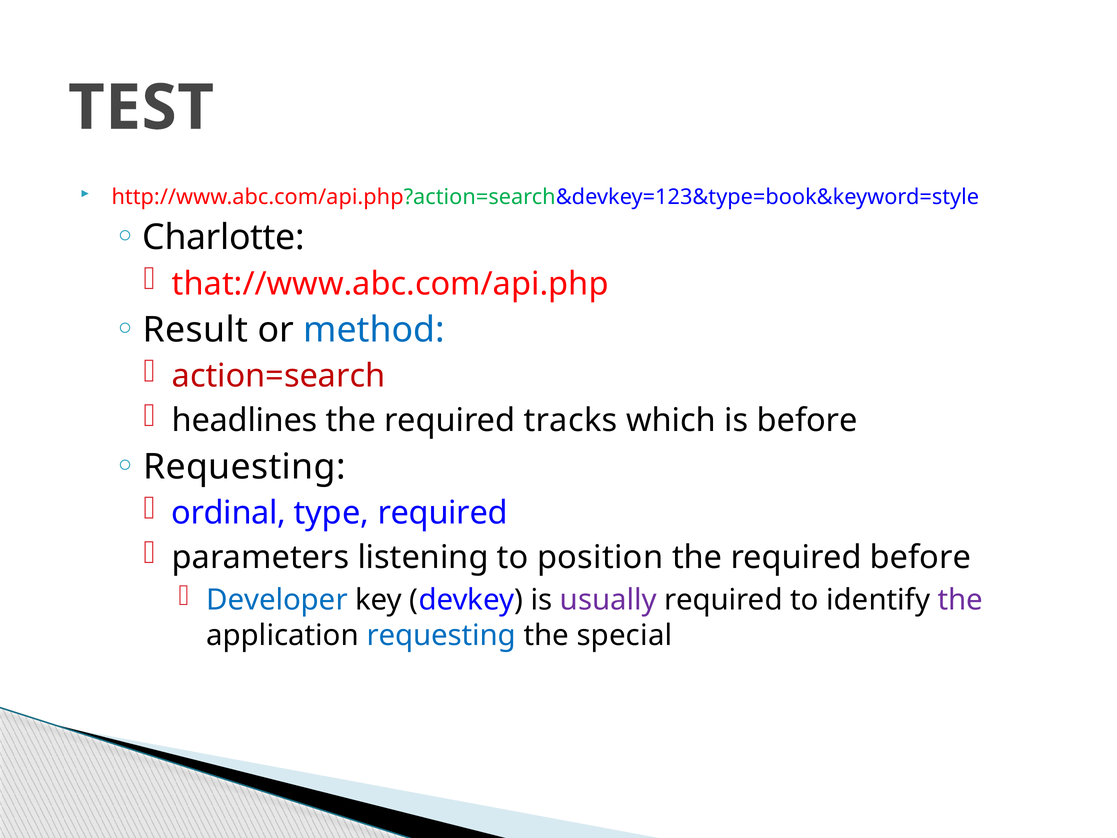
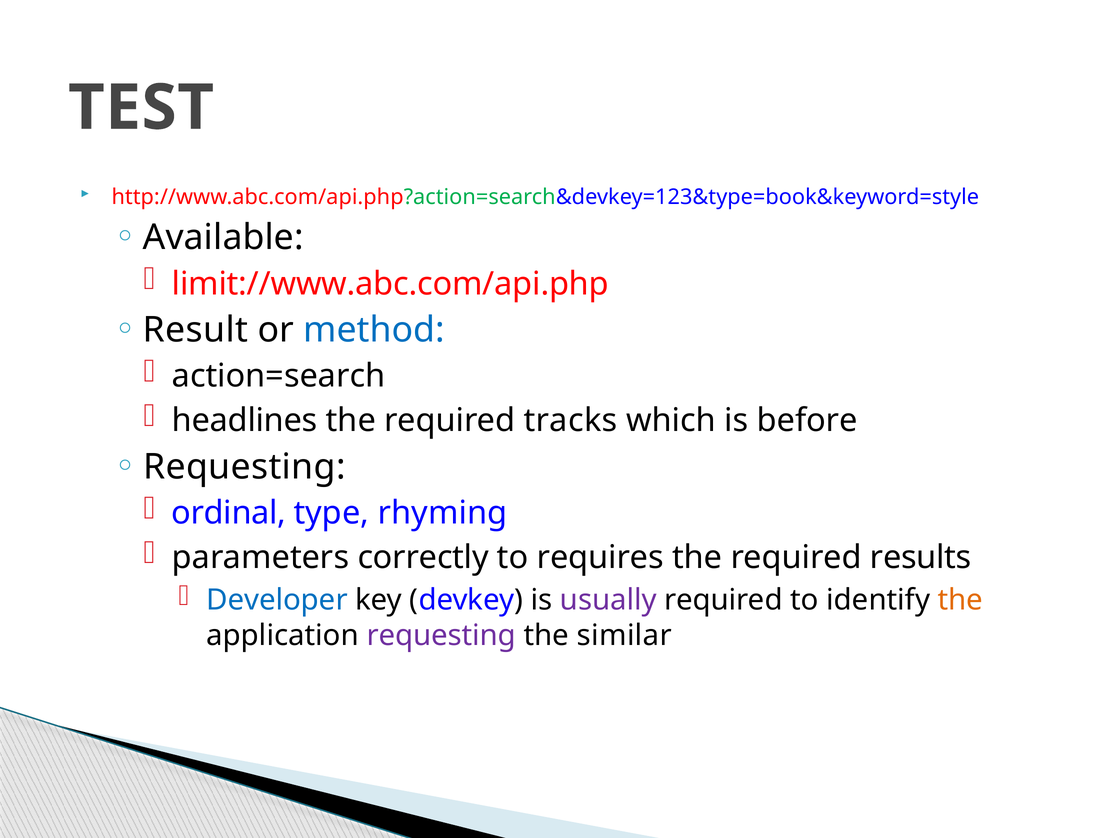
Charlotte: Charlotte -> Available
that://www.abc.com/api.php: that://www.abc.com/api.php -> limit://www.abc.com/api.php
action=search colour: red -> black
type required: required -> rhyming
listening: listening -> correctly
position: position -> requires
required before: before -> results
the at (960, 600) colour: purple -> orange
requesting at (441, 635) colour: blue -> purple
special: special -> similar
